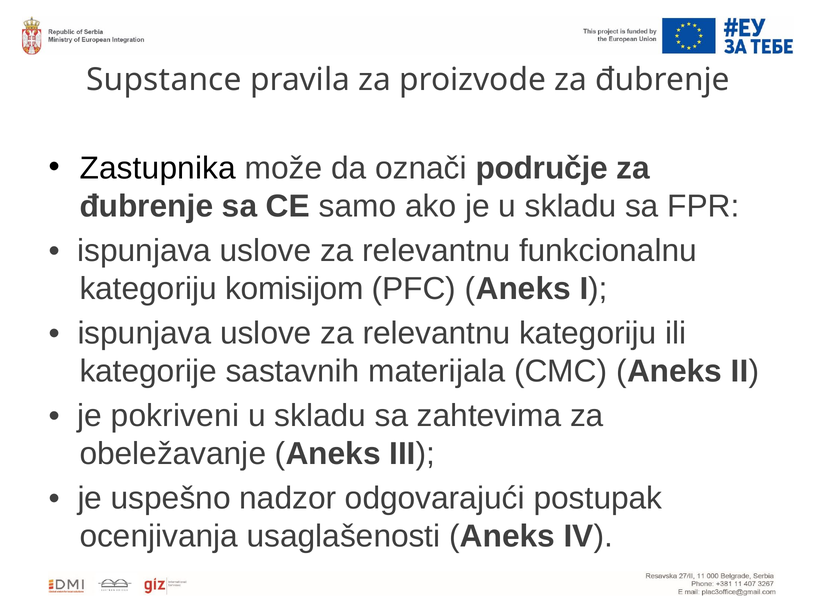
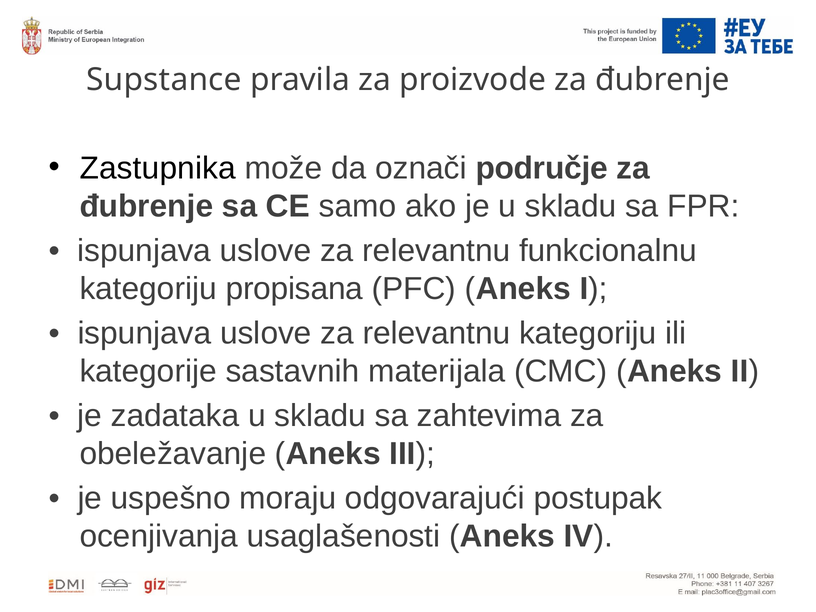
komisijom: komisijom -> propisana
pokriveni: pokriveni -> zadataka
nadzor: nadzor -> moraju
